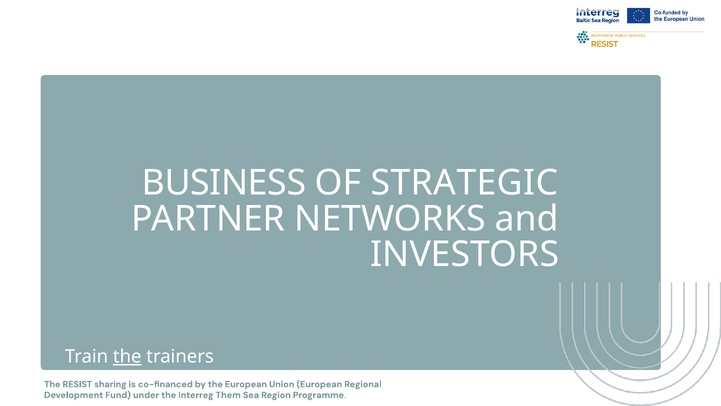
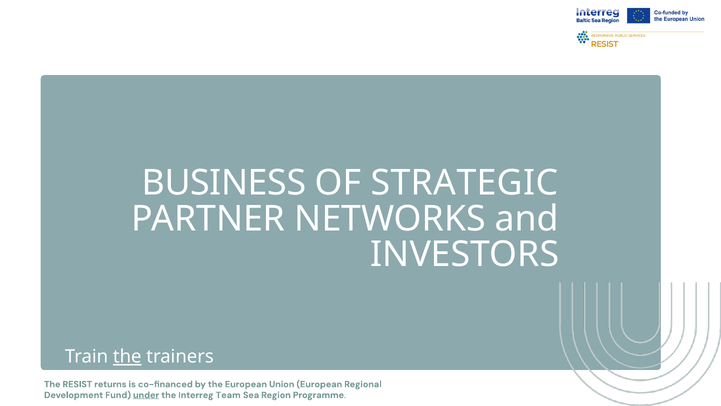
sharing: sharing -> returns
under underline: none -> present
Them: Them -> Team
